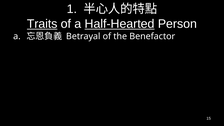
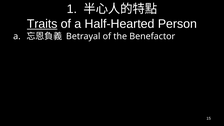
Half-Hearted underline: present -> none
